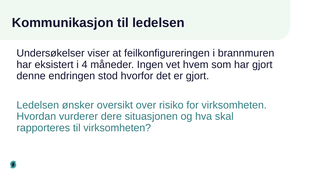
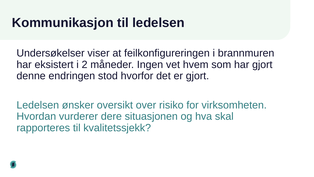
4: 4 -> 2
til virksomheten: virksomheten -> kvalitetssjekk
